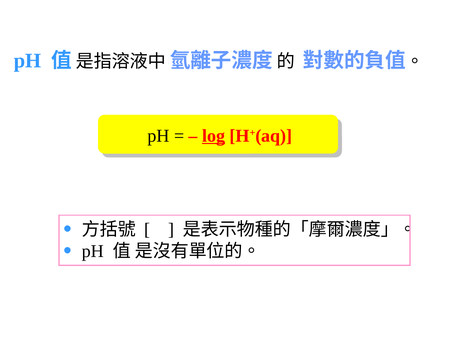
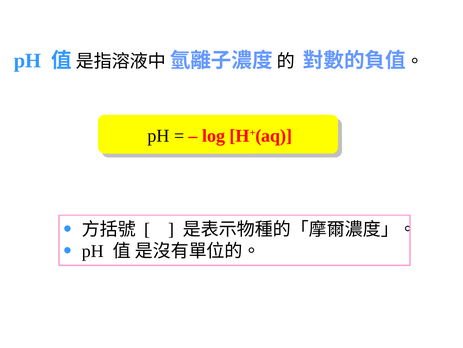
log underline: present -> none
